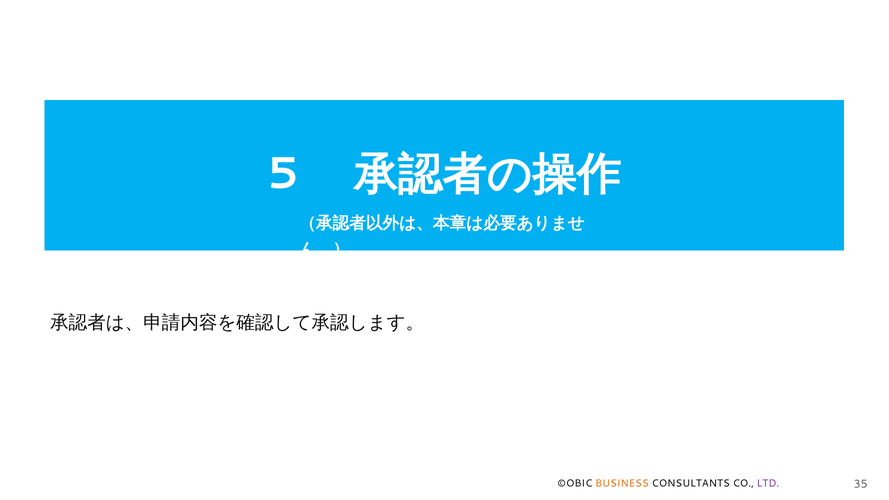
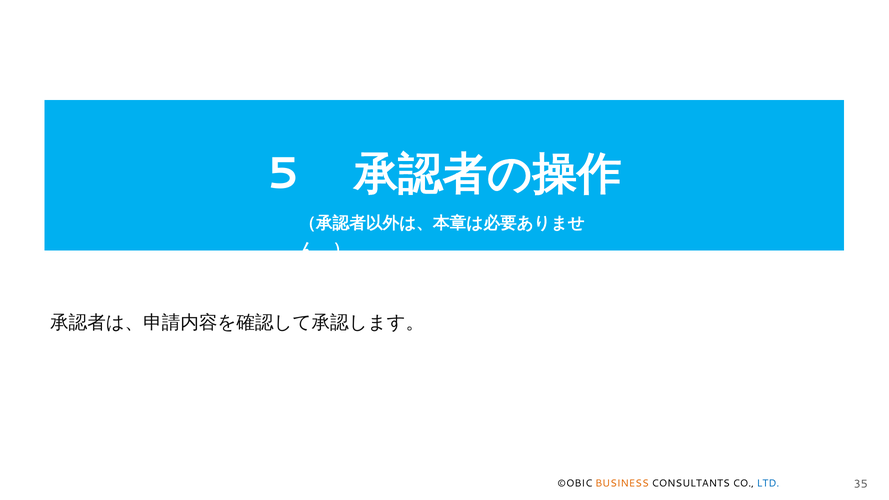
LTD colour: purple -> blue
